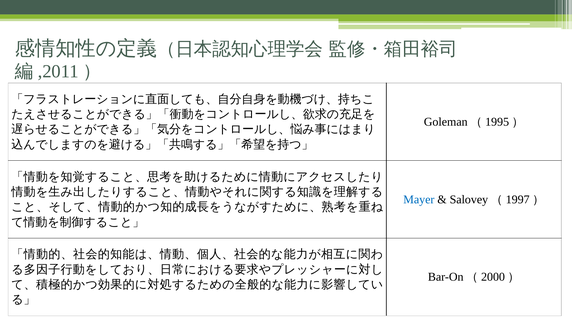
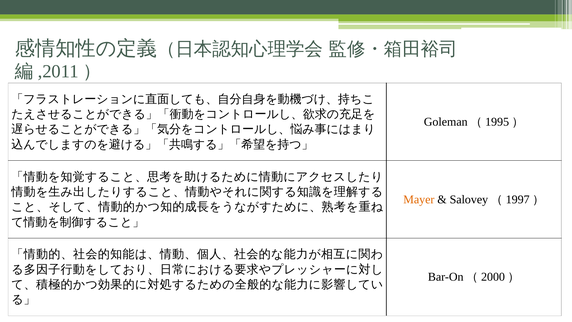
Mayer colour: blue -> orange
